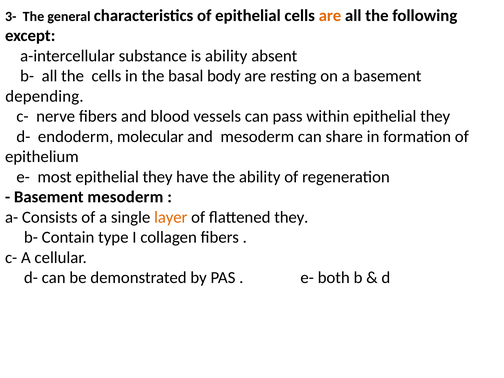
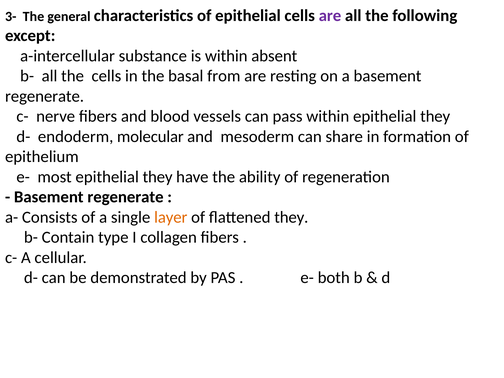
are at (330, 16) colour: orange -> purple
is ability: ability -> within
body: body -> from
depending at (44, 96): depending -> regenerate
mesoderm at (125, 197): mesoderm -> regenerate
